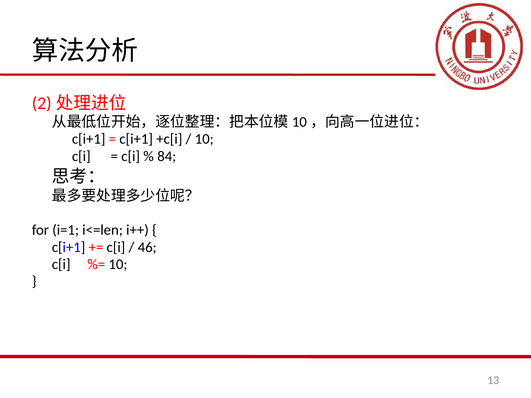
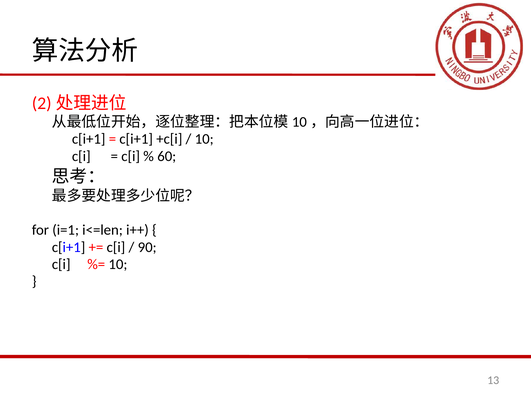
84: 84 -> 60
46: 46 -> 90
